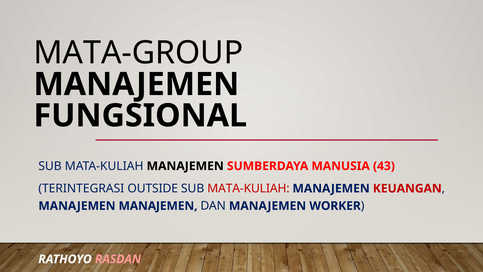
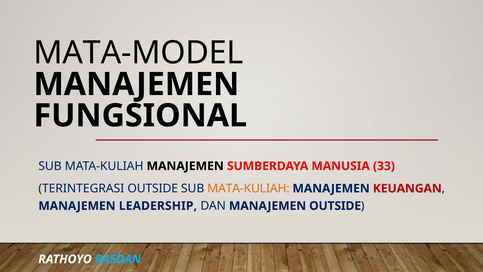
MATA-GROUP: MATA-GROUP -> MATA-MODEL
43: 43 -> 33
MATA-KULIAH at (248, 188) colour: red -> orange
MANAJEMEN MANAJEMEN: MANAJEMEN -> LEADERSHIP
MANAJEMEN WORKER: WORKER -> OUTSIDE
RASDAN colour: pink -> light blue
